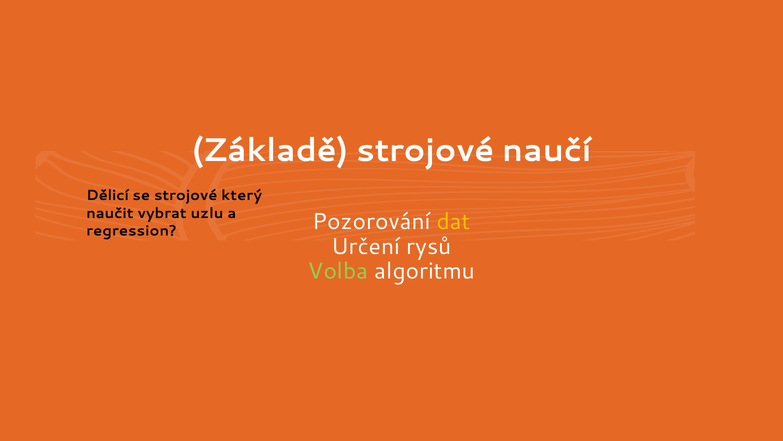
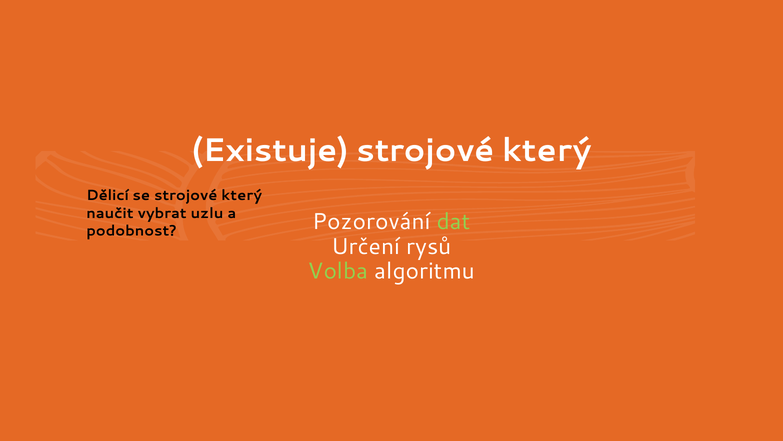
Základě: Základě -> Existuje
naučí at (547, 150): naučí -> který
dat colour: yellow -> light green
regression: regression -> podobnost
